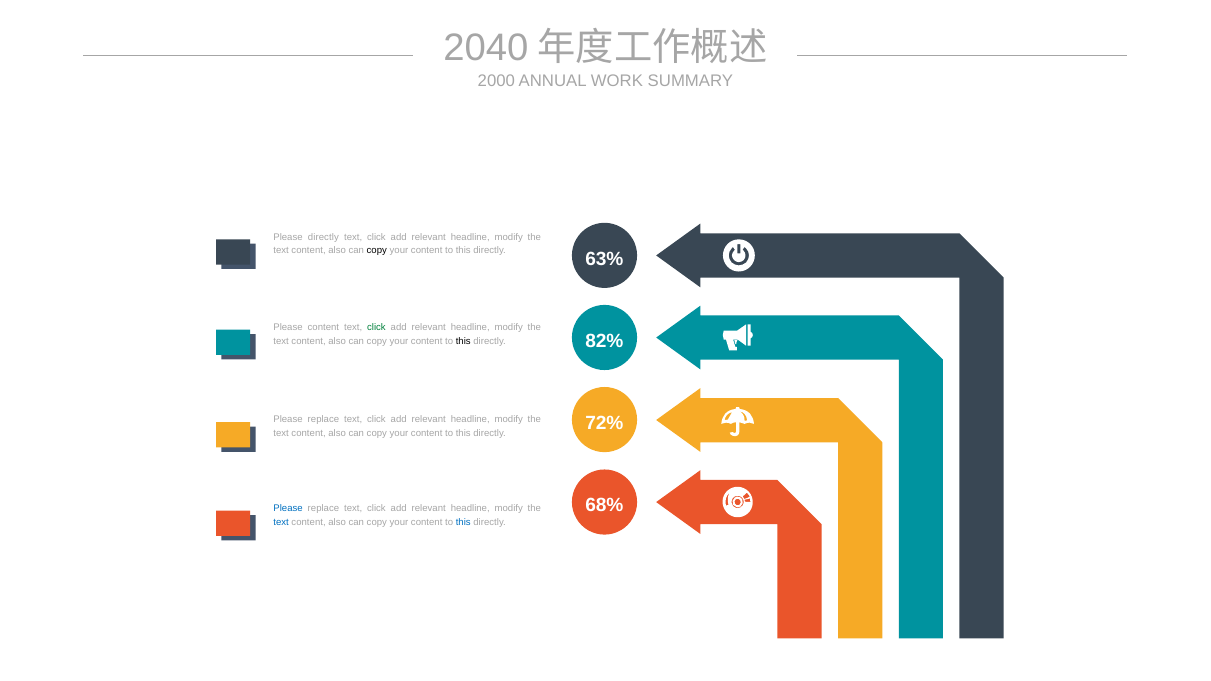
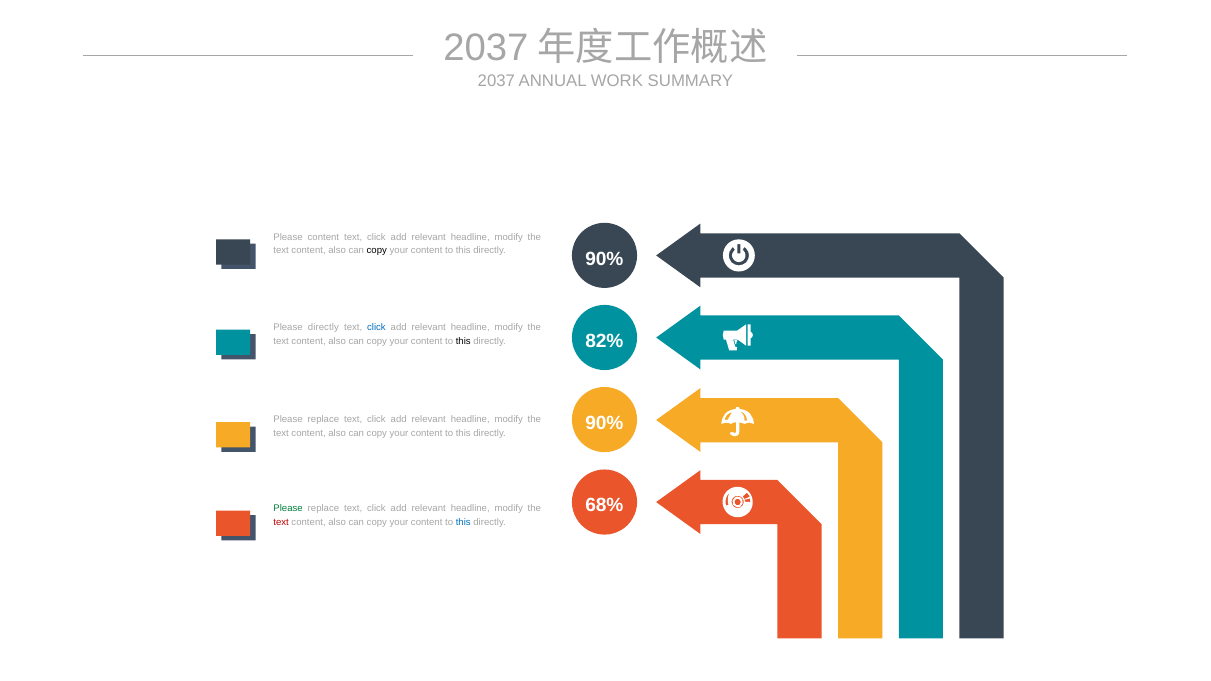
2040 at (486, 48): 2040 -> 2037
2000 at (496, 81): 2000 -> 2037
Please directly: directly -> content
63% at (604, 259): 63% -> 90%
Please content: content -> directly
click at (376, 327) colour: green -> blue
72% at (604, 423): 72% -> 90%
Please at (288, 508) colour: blue -> green
text at (281, 522) colour: blue -> red
